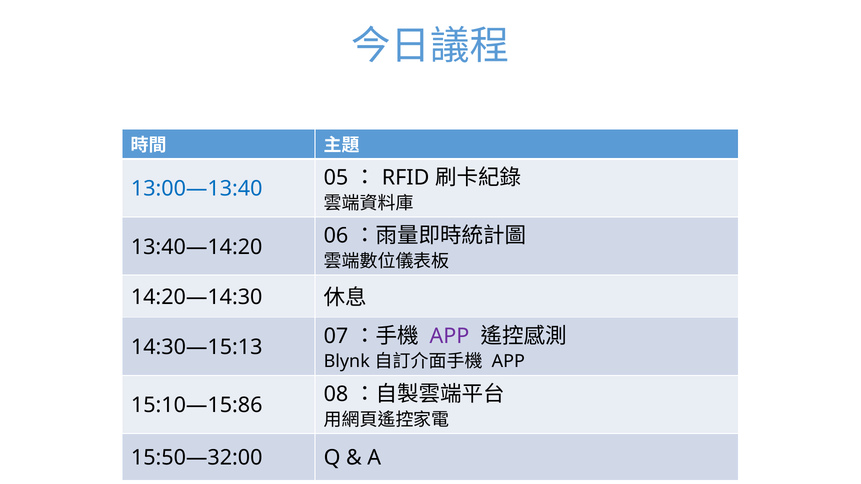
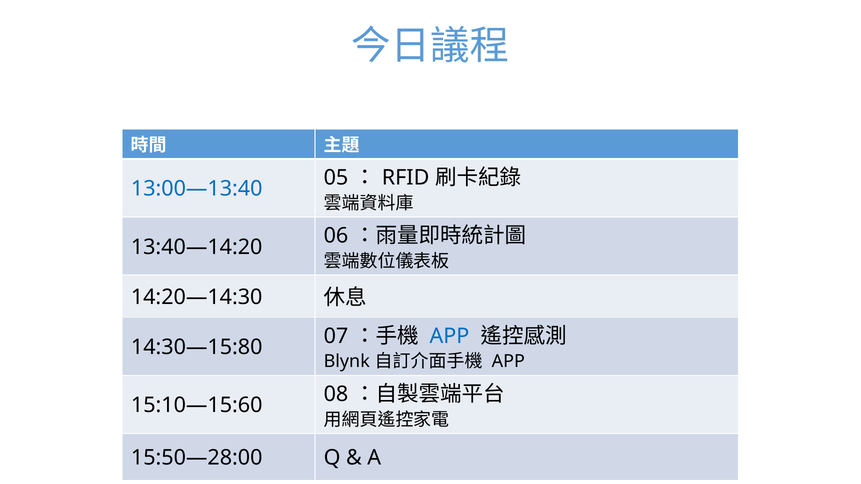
APP at (449, 336) colour: purple -> blue
14:30—15:13: 14:30—15:13 -> 14:30—15:80
15:10—15:86: 15:10—15:86 -> 15:10—15:60
15:50—32:00: 15:50—32:00 -> 15:50—28:00
